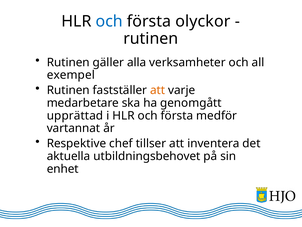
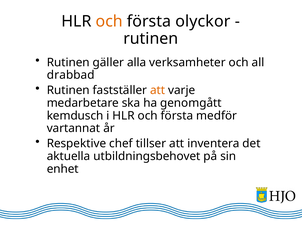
och at (109, 21) colour: blue -> orange
exempel: exempel -> drabbad
upprättad: upprättad -> kemdusch
